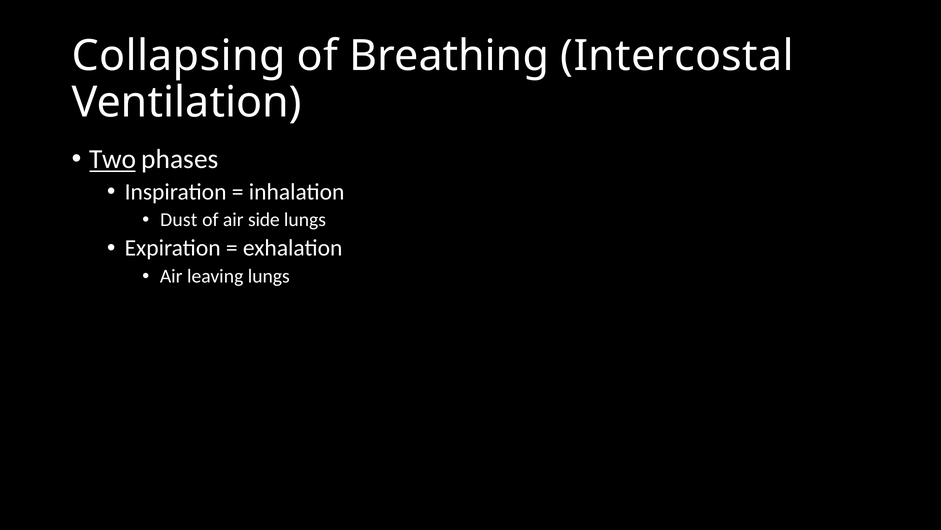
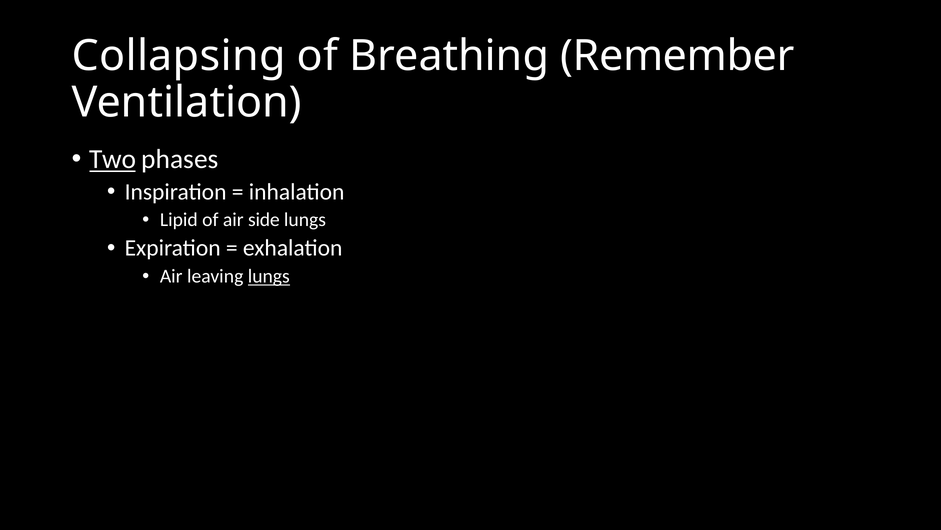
Intercostal: Intercostal -> Remember
Dust: Dust -> Lipid
lungs at (269, 276) underline: none -> present
